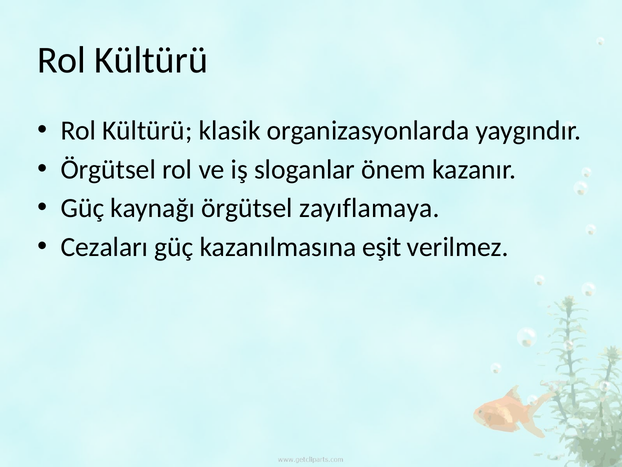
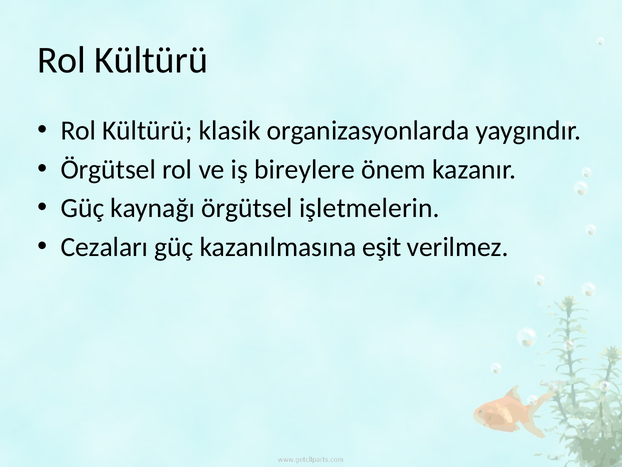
sloganlar: sloganlar -> bireylere
zayıflamaya: zayıflamaya -> işletmelerin
